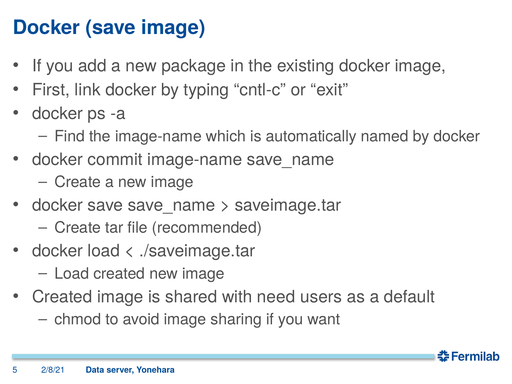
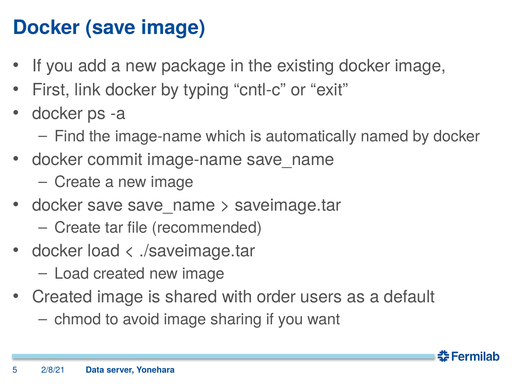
need: need -> order
